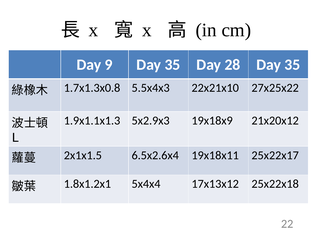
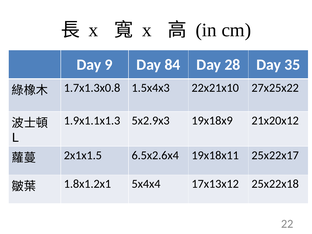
9 Day 35: 35 -> 84
5.5x4x3: 5.5x4x3 -> 1.5x4x3
